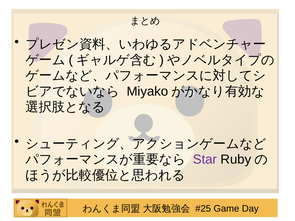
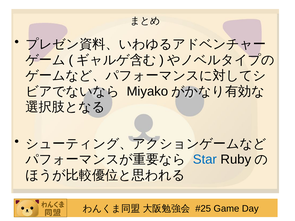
Star colour: purple -> blue
